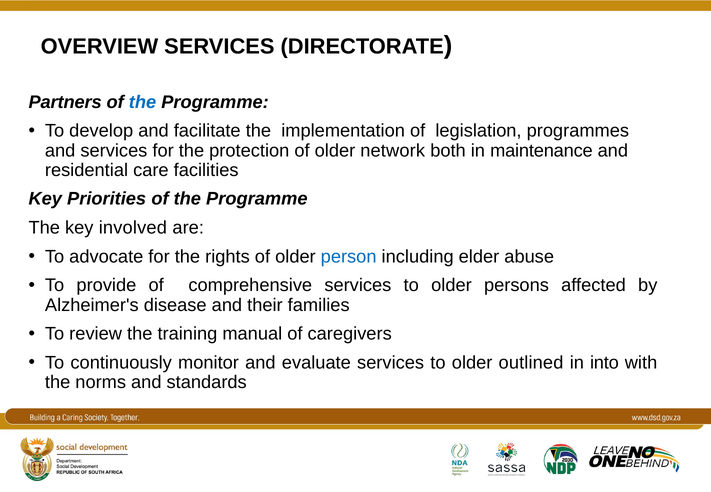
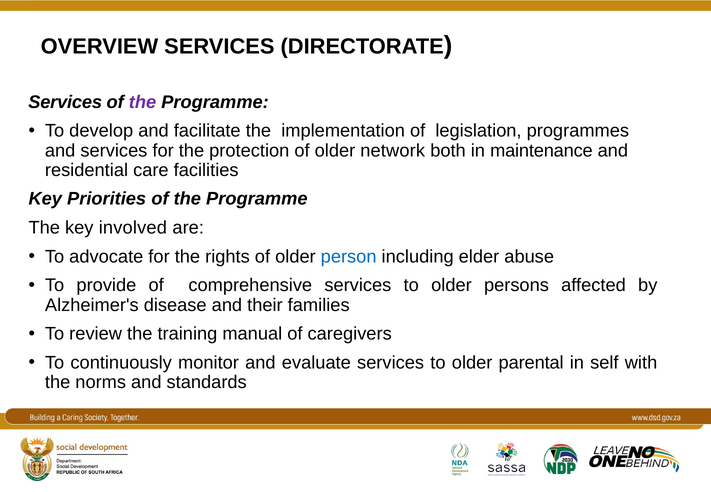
Partners at (65, 102): Partners -> Services
the at (143, 102) colour: blue -> purple
outlined: outlined -> parental
into: into -> self
